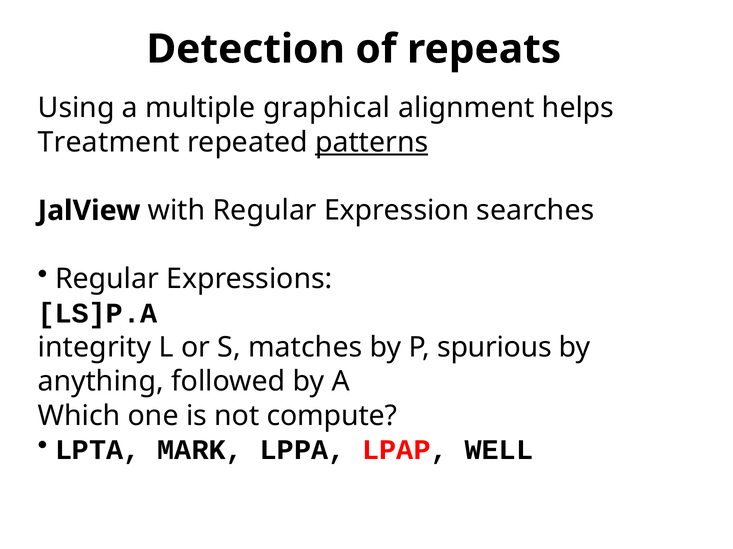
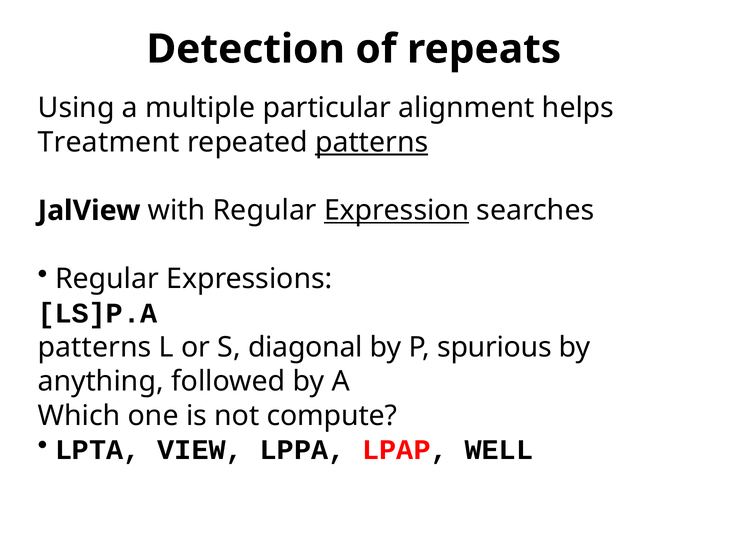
graphical: graphical -> particular
Expression underline: none -> present
integrity at (95, 348): integrity -> patterns
matches: matches -> diagonal
MARK: MARK -> VIEW
